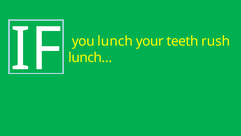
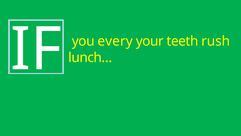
lunch: lunch -> every
